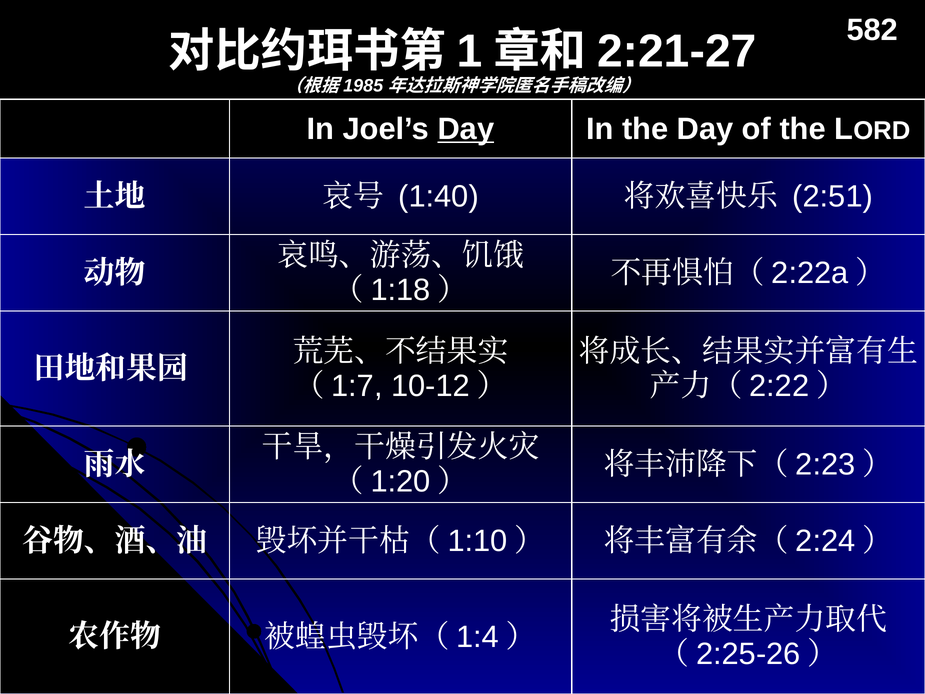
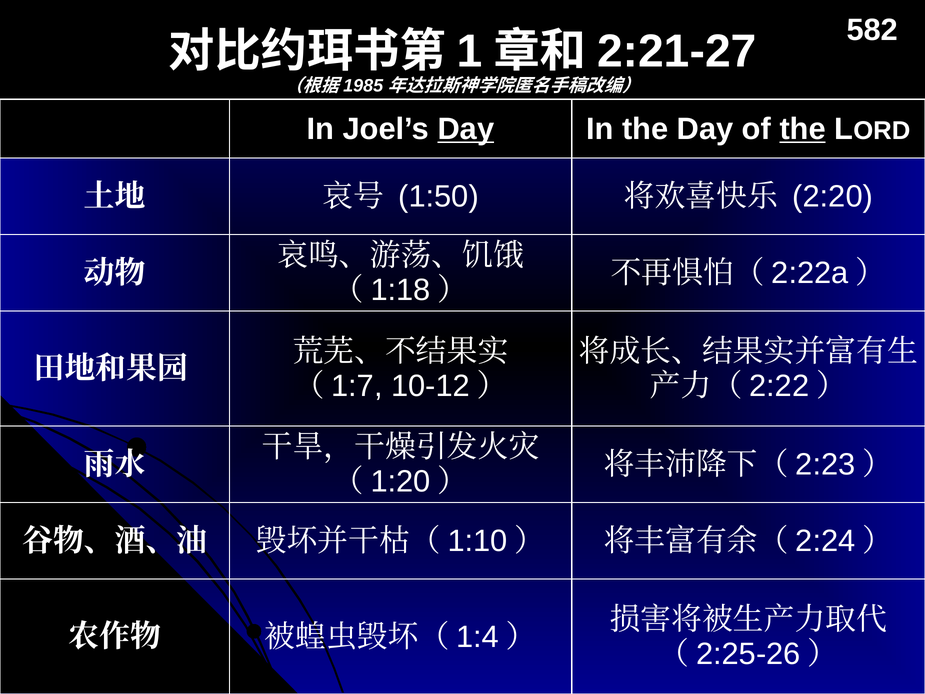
the at (803, 129) underline: none -> present
1:40: 1:40 -> 1:50
2:51: 2:51 -> 2:20
